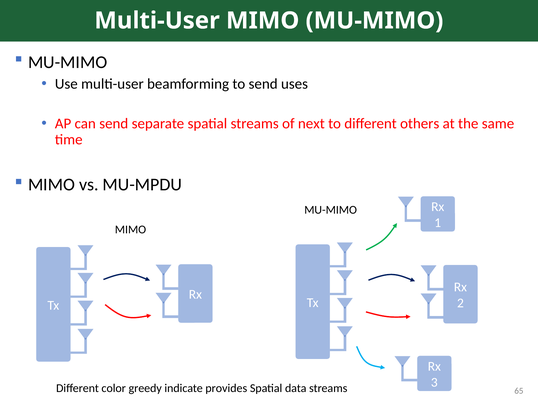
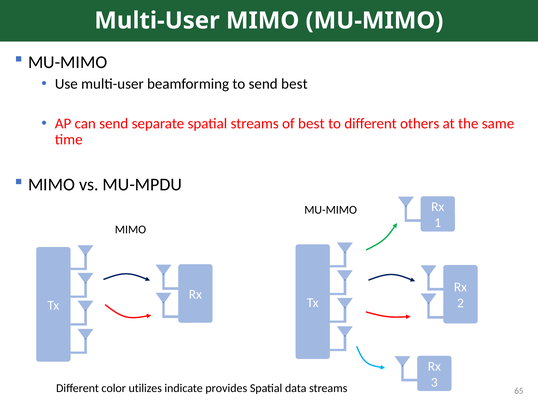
send uses: uses -> best
of next: next -> best
greedy: greedy -> utilizes
